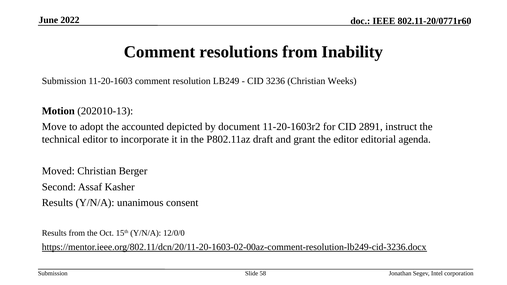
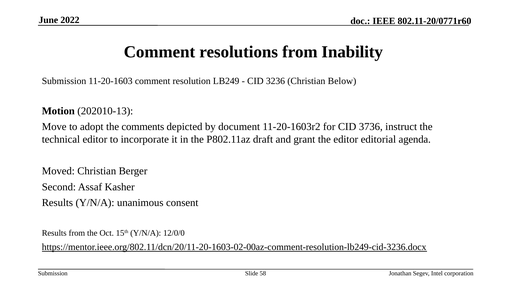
Weeks: Weeks -> Below
accounted: accounted -> comments
2891: 2891 -> 3736
